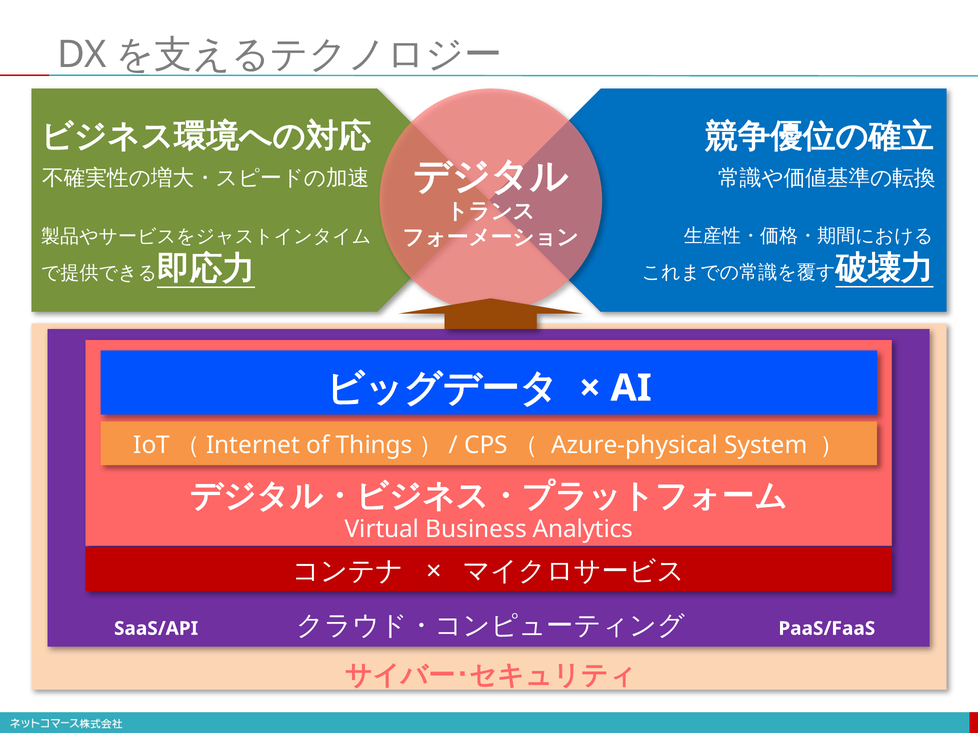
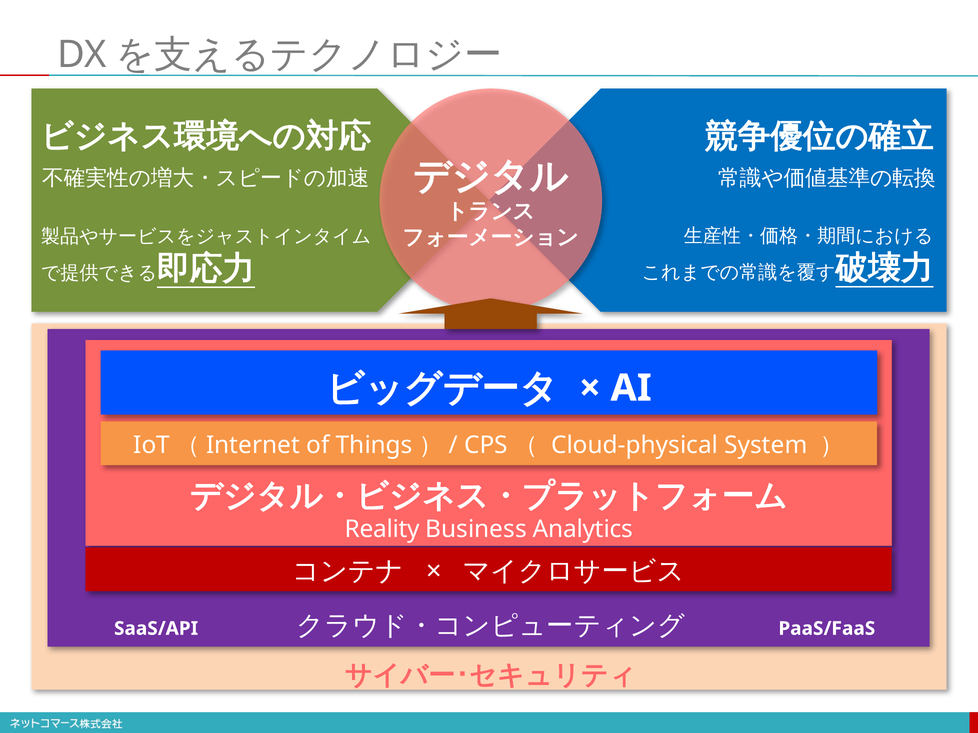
Azure-physical: Azure-physical -> Cloud-physical
Virtual: Virtual -> Reality
